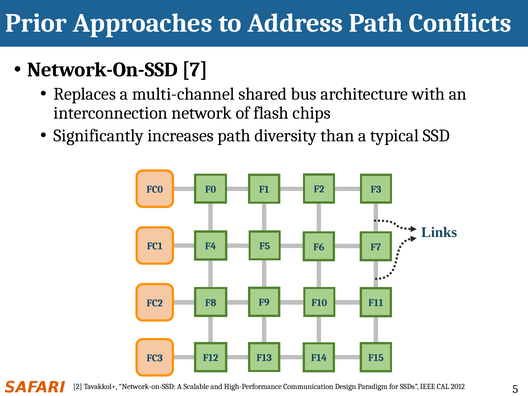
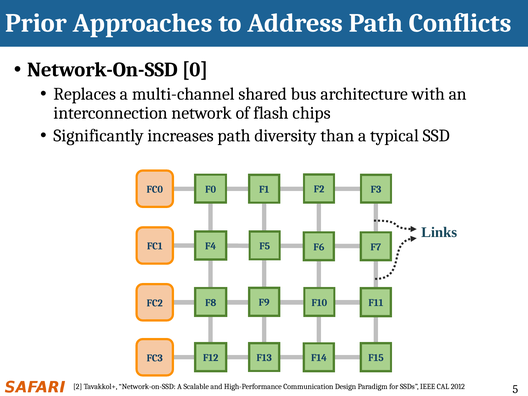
7: 7 -> 0
